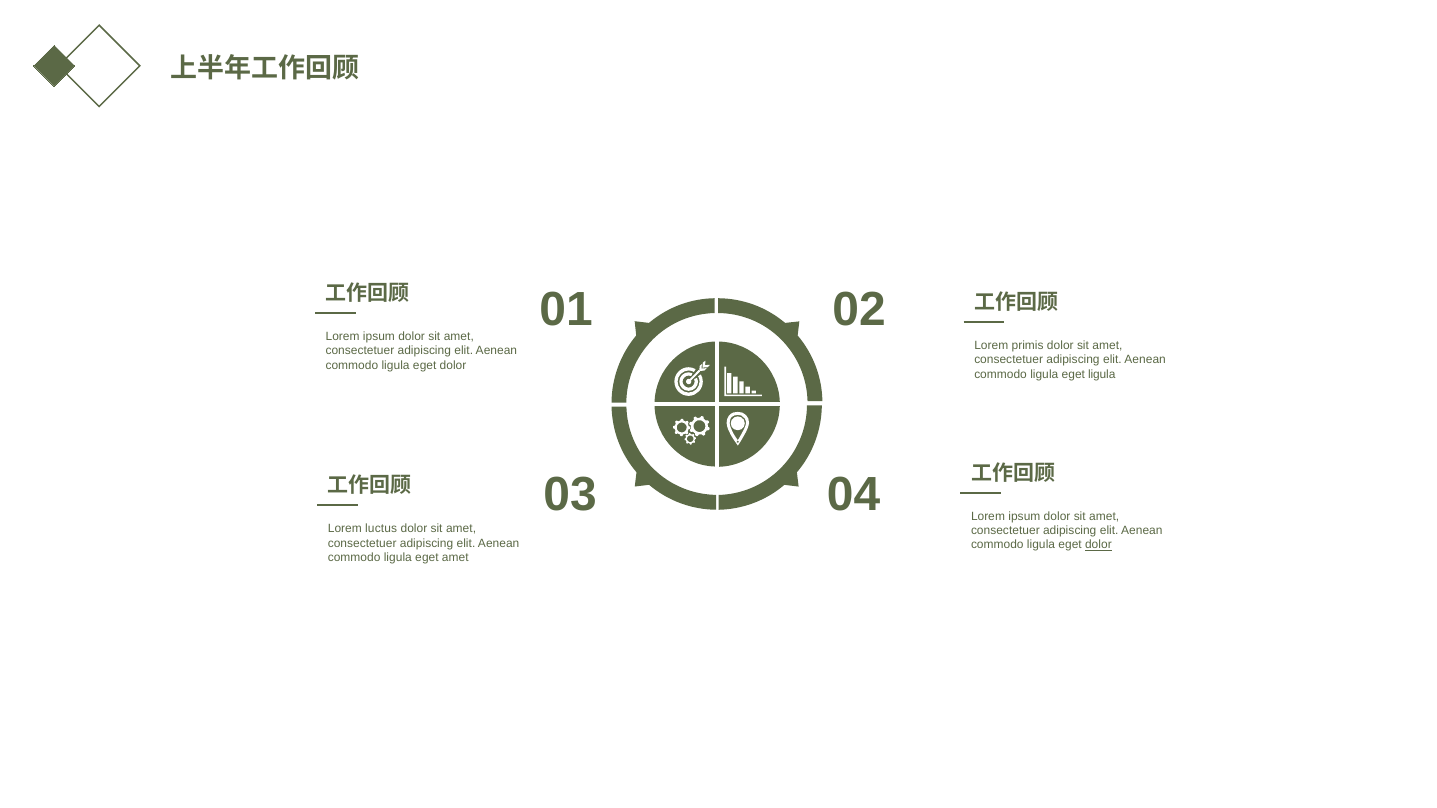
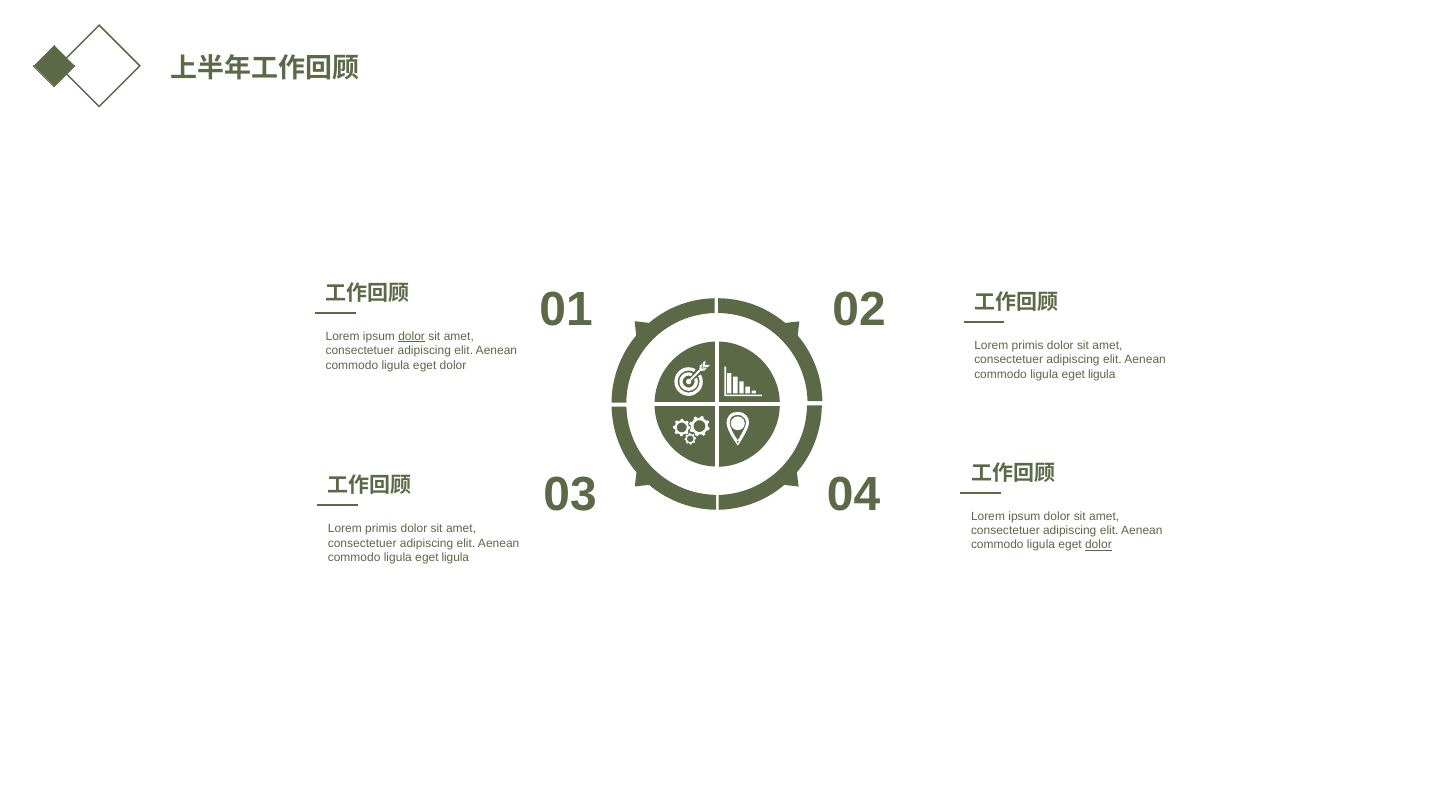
dolor at (412, 337) underline: none -> present
luctus at (381, 529): luctus -> primis
amet at (455, 558): amet -> ligula
